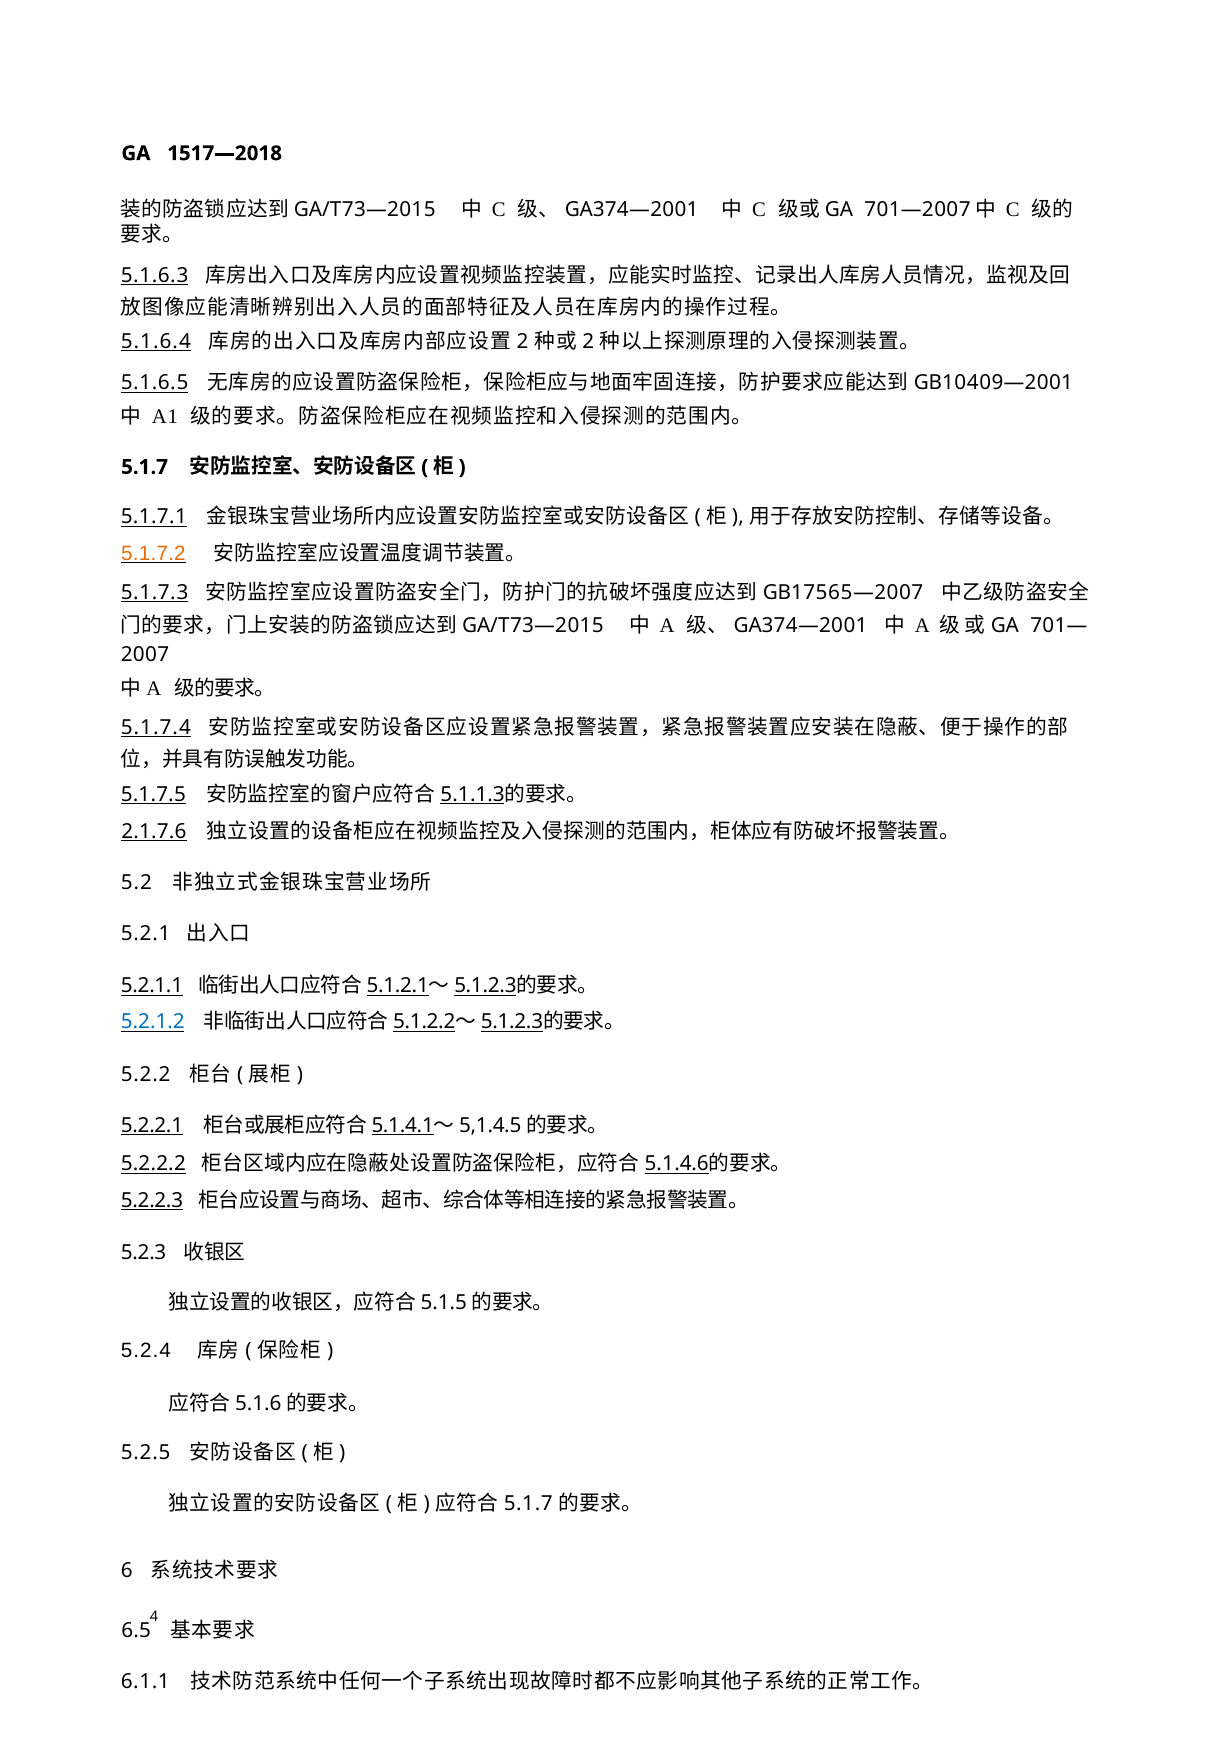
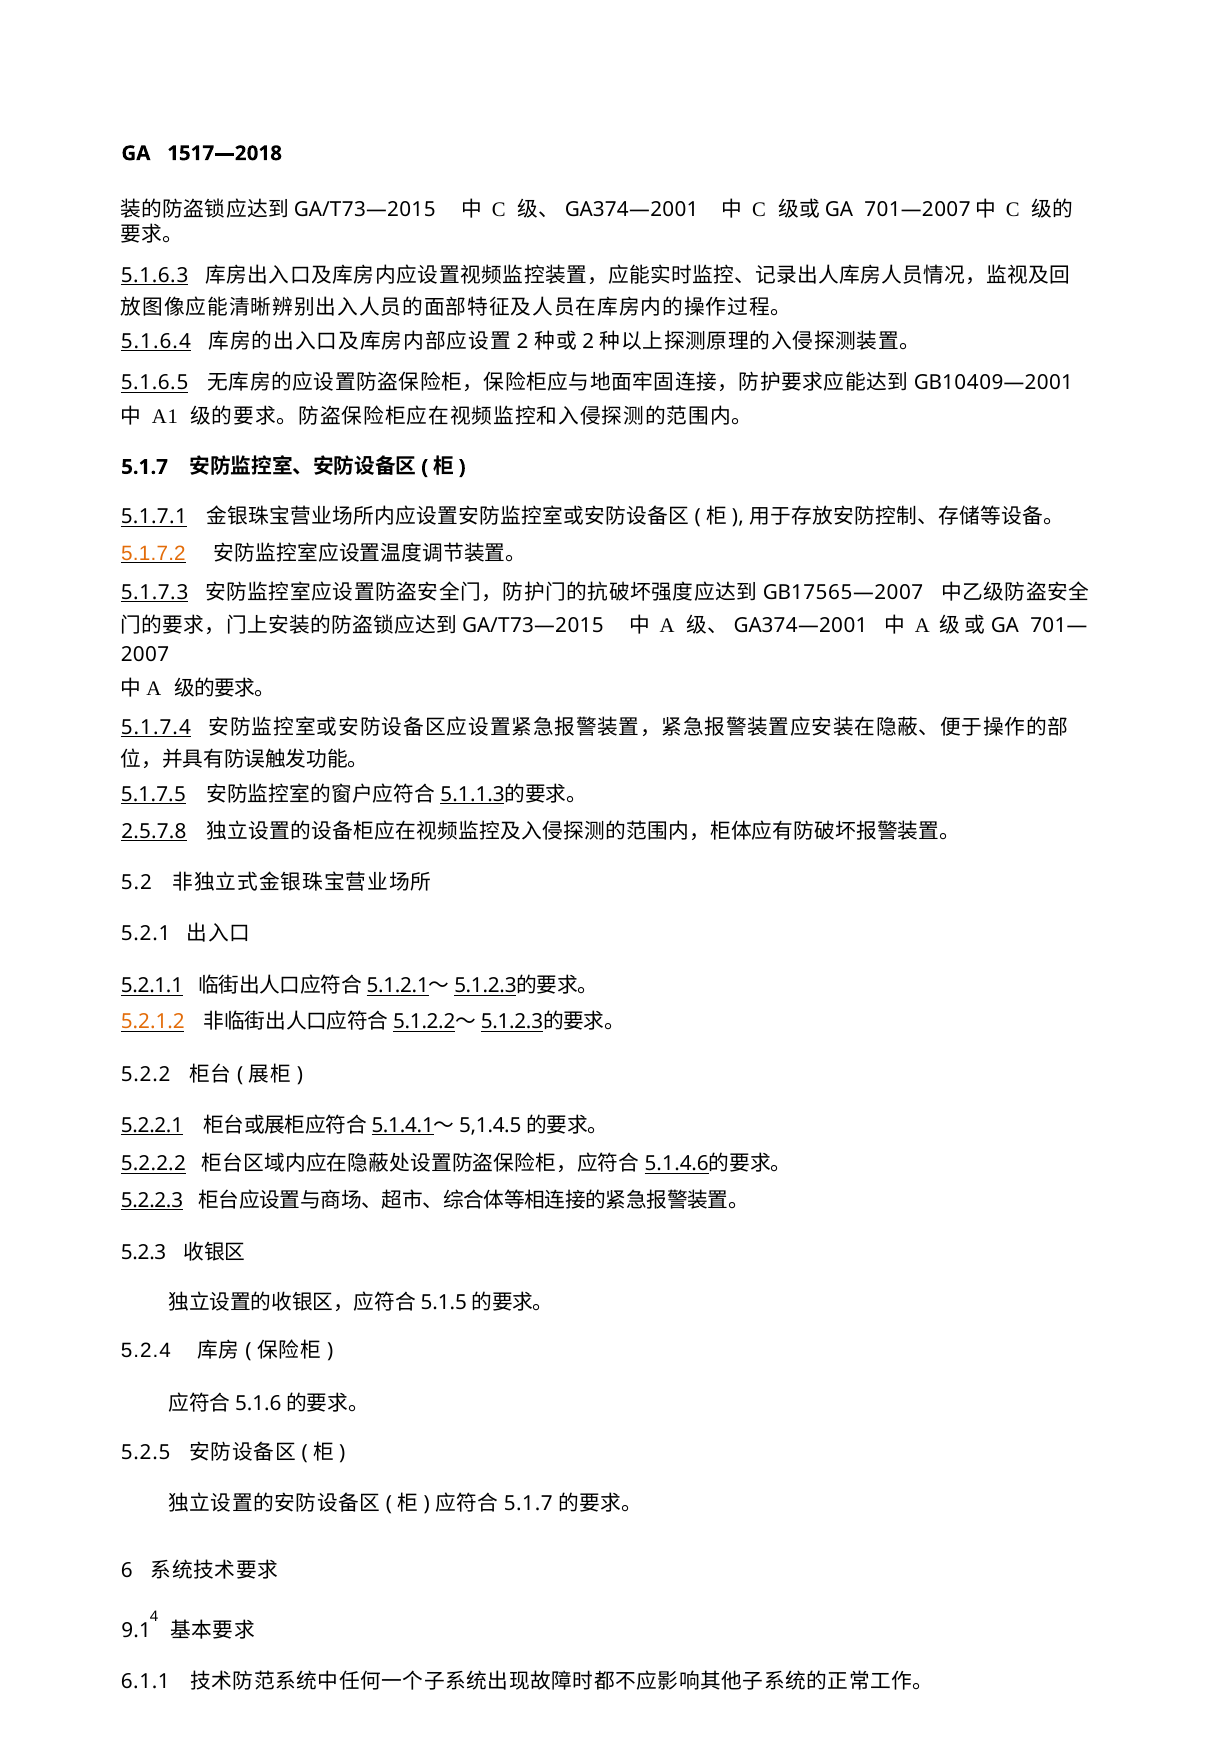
2.1.7.6: 2.1.7.6 -> 2.5.7.8
5.2.1.2 colour: blue -> orange
6.5: 6.5 -> 9.1
